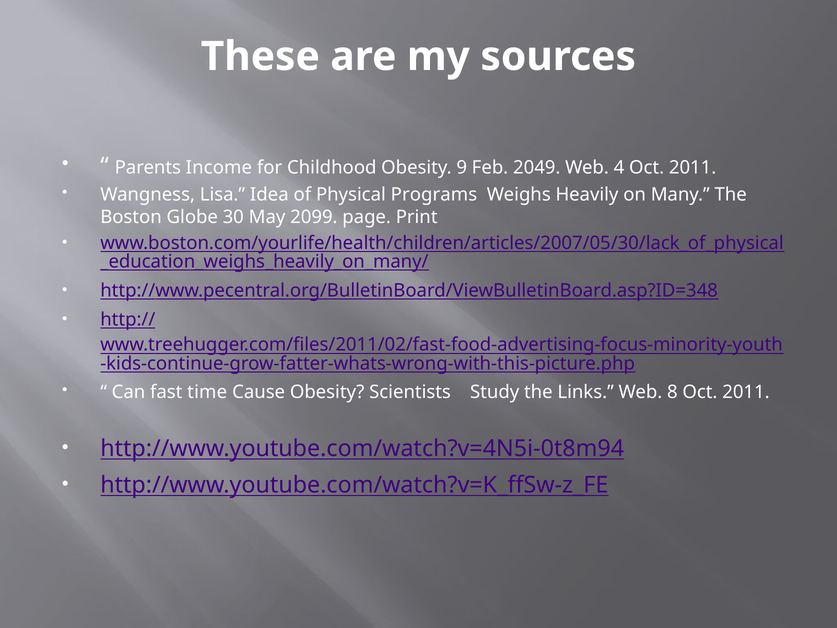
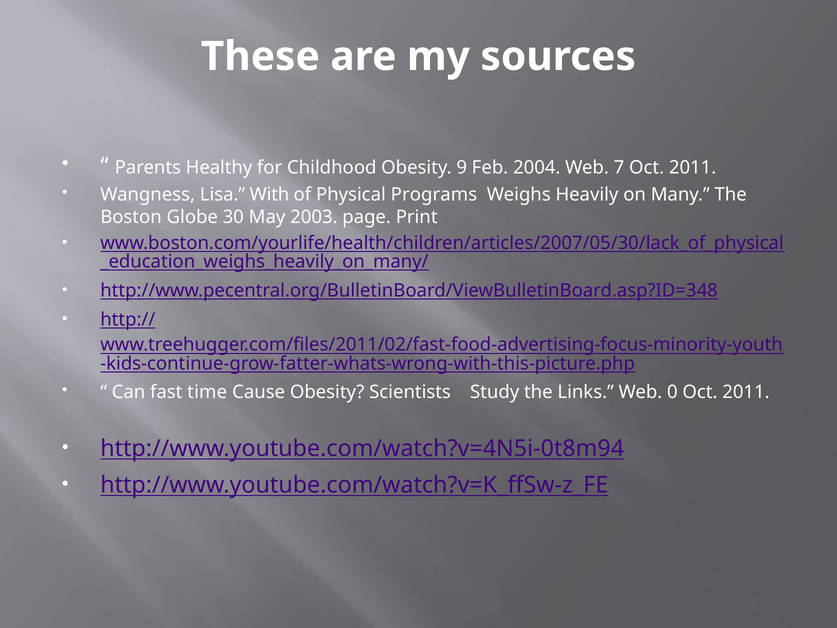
Income: Income -> Healthy
2049: 2049 -> 2004
4: 4 -> 7
Idea: Idea -> With
2099: 2099 -> 2003
8: 8 -> 0
